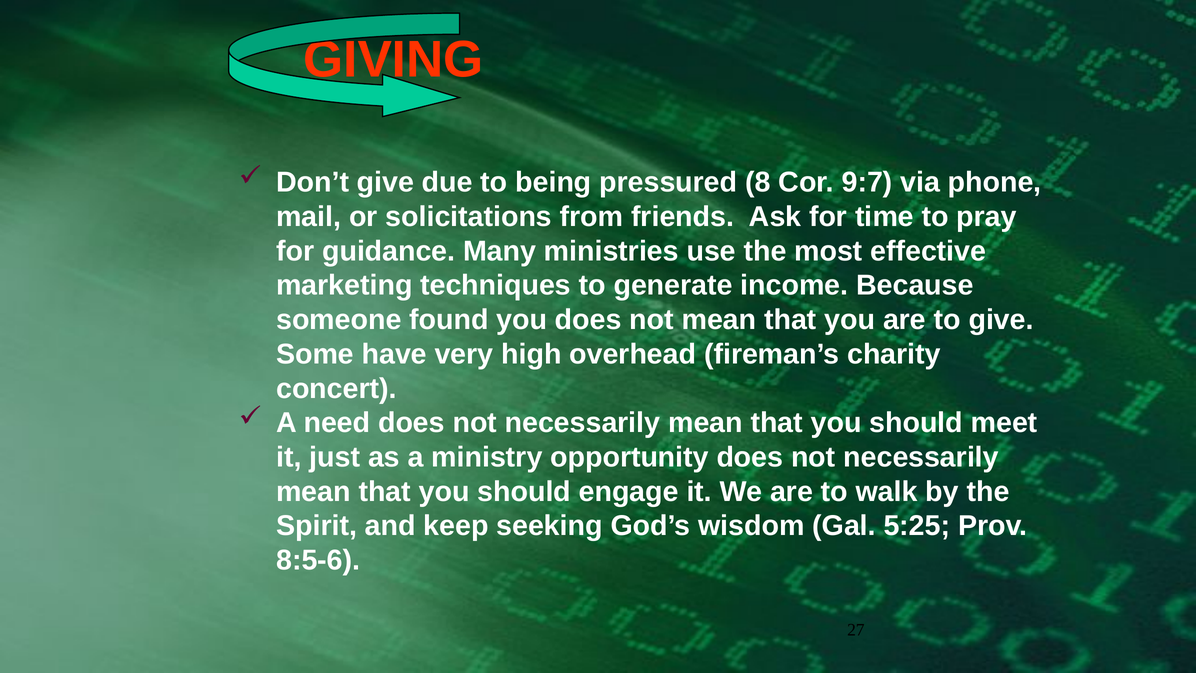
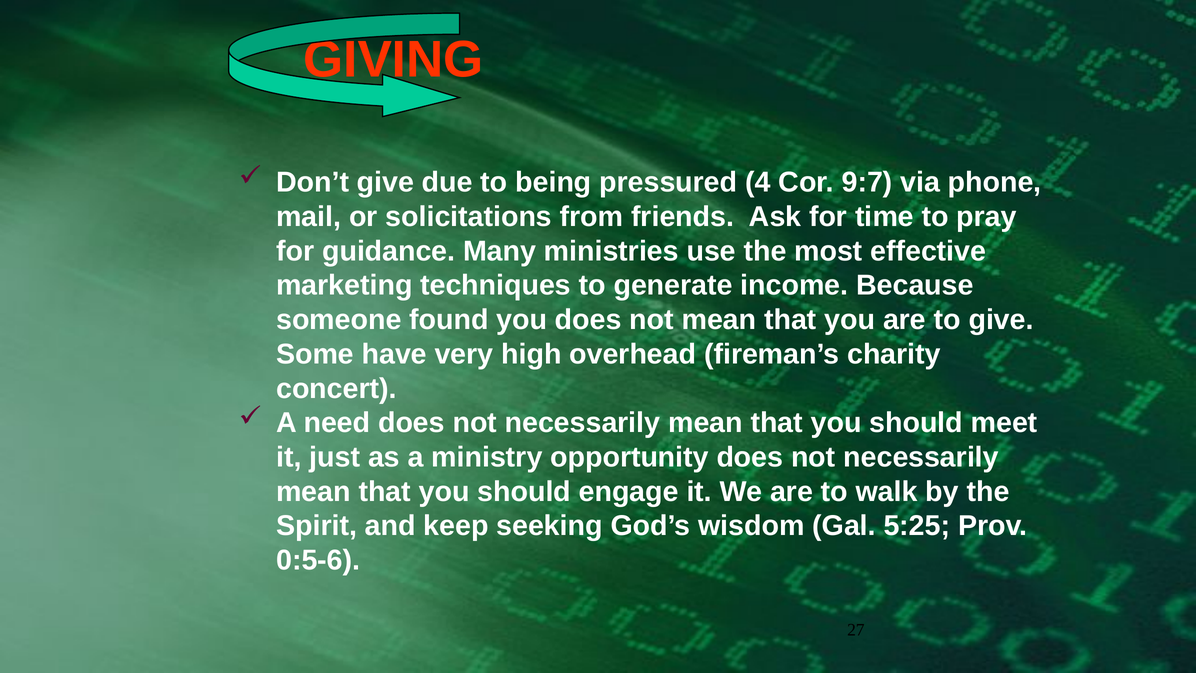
8: 8 -> 4
8:5-6: 8:5-6 -> 0:5-6
